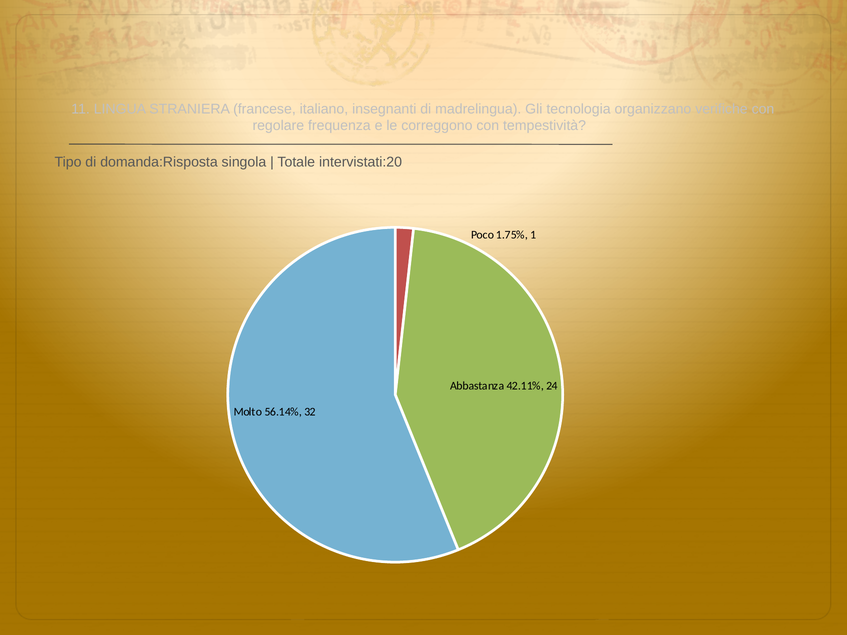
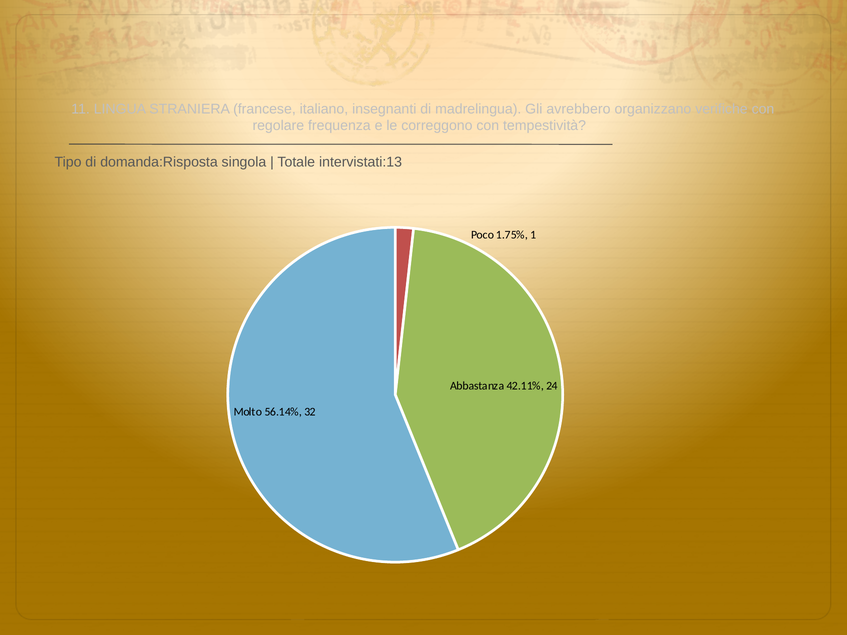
tecnologia: tecnologia -> avrebbero
intervistati:20: intervistati:20 -> intervistati:13
